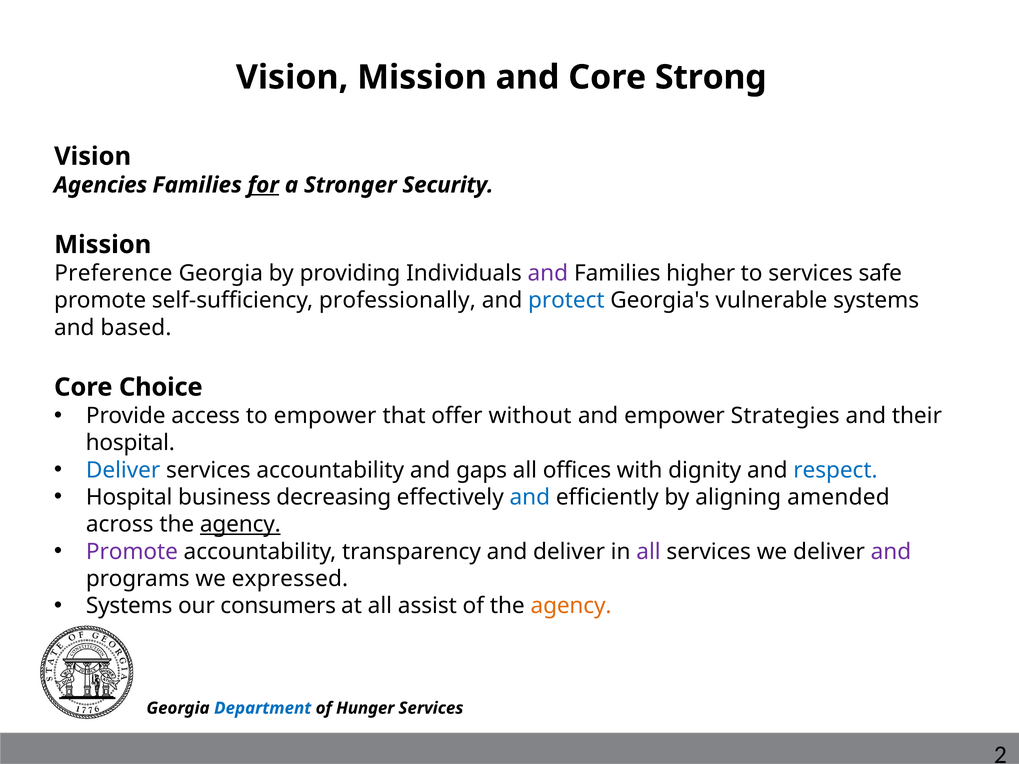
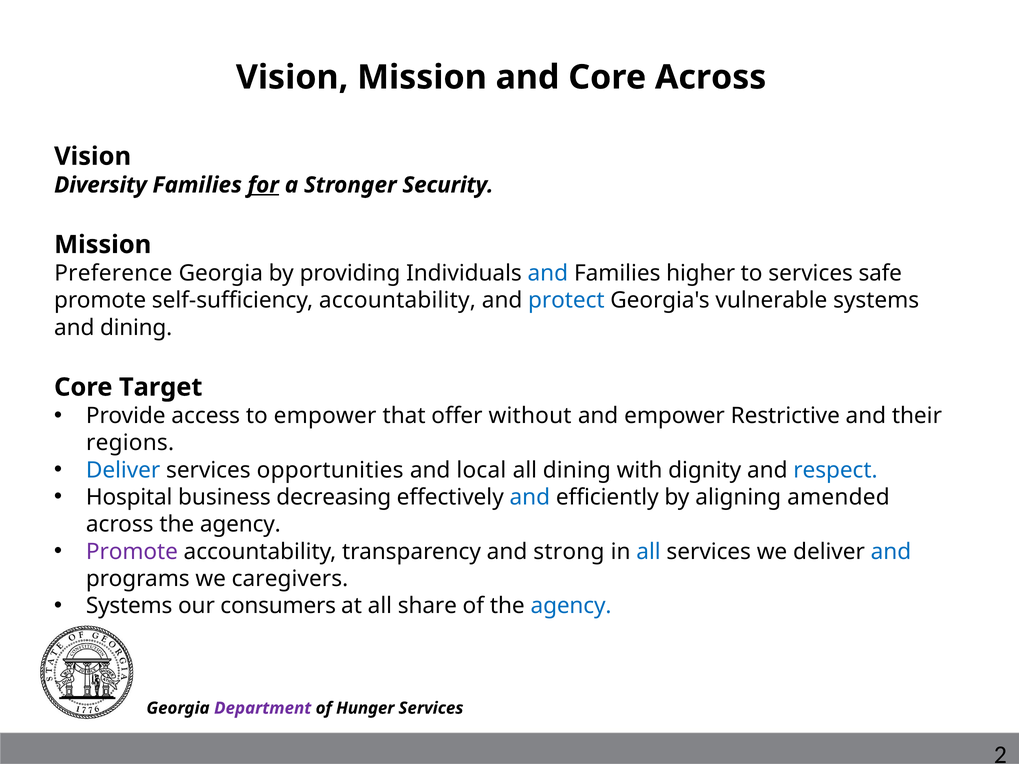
Core Strong: Strong -> Across
Agencies: Agencies -> Diversity
and at (548, 273) colour: purple -> blue
self-sufficiency professionally: professionally -> accountability
and based: based -> dining
Choice: Choice -> Target
Strategies: Strategies -> Restrictive
hospital at (130, 443): hospital -> regions
services accountability: accountability -> opportunities
gaps: gaps -> local
all offices: offices -> dining
agency at (240, 525) underline: present -> none
and deliver: deliver -> strong
all at (648, 552) colour: purple -> blue
and at (891, 552) colour: purple -> blue
expressed: expressed -> caregivers
assist: assist -> share
agency at (571, 606) colour: orange -> blue
Department colour: blue -> purple
